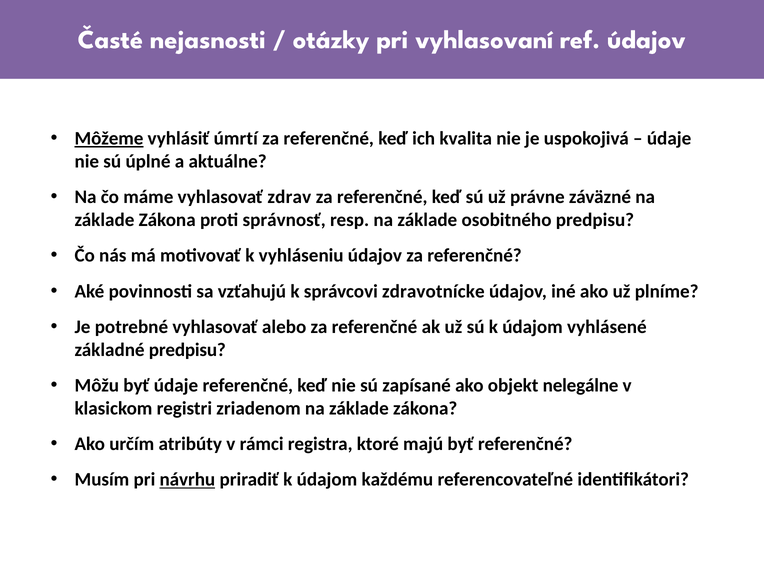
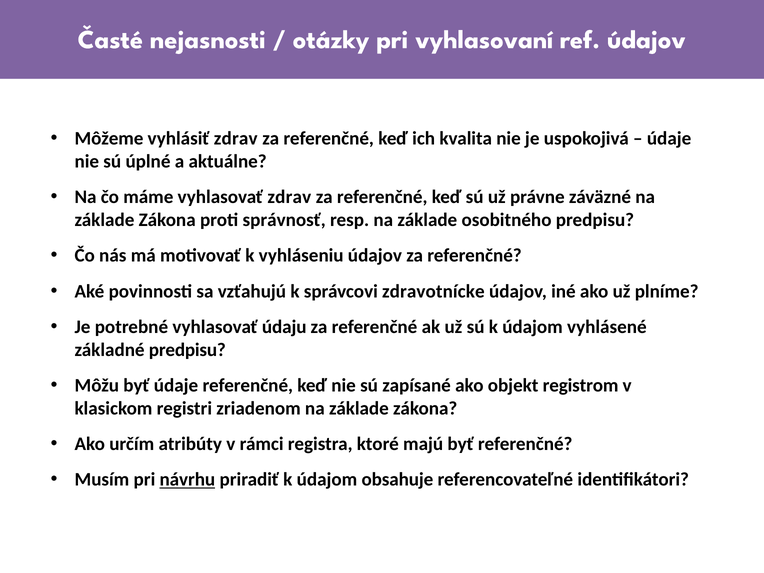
Môžeme underline: present -> none
vyhlásiť úmrtí: úmrtí -> zdrav
alebo: alebo -> údaju
nelegálne: nelegálne -> registrom
každému: každému -> obsahuje
